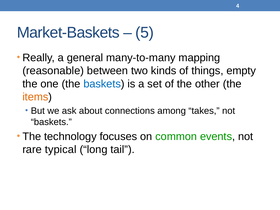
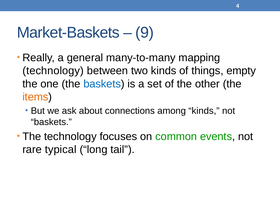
5: 5 -> 9
reasonable at (53, 71): reasonable -> technology
among takes: takes -> kinds
